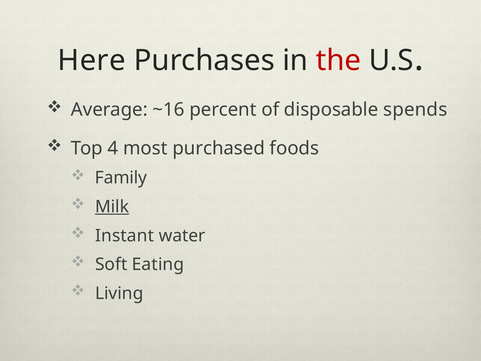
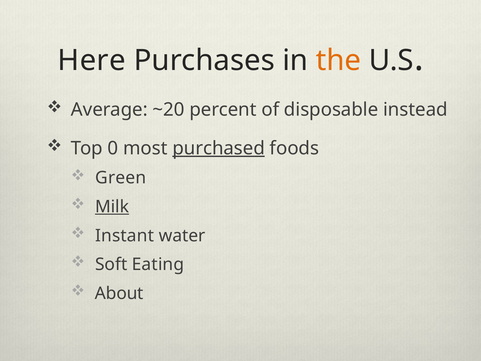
the colour: red -> orange
~16: ~16 -> ~20
spends: spends -> instead
4: 4 -> 0
purchased underline: none -> present
Family: Family -> Green
Living: Living -> About
